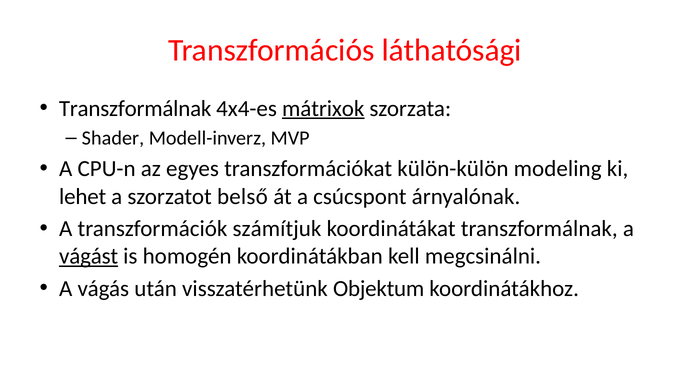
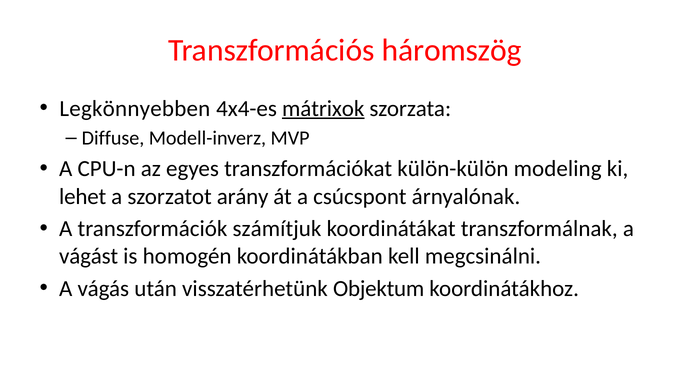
láthatósági: láthatósági -> háromszög
Transzformálnak at (135, 109): Transzformálnak -> Legkönnyebben
Shader: Shader -> Diffuse
belső: belső -> arány
vágást underline: present -> none
